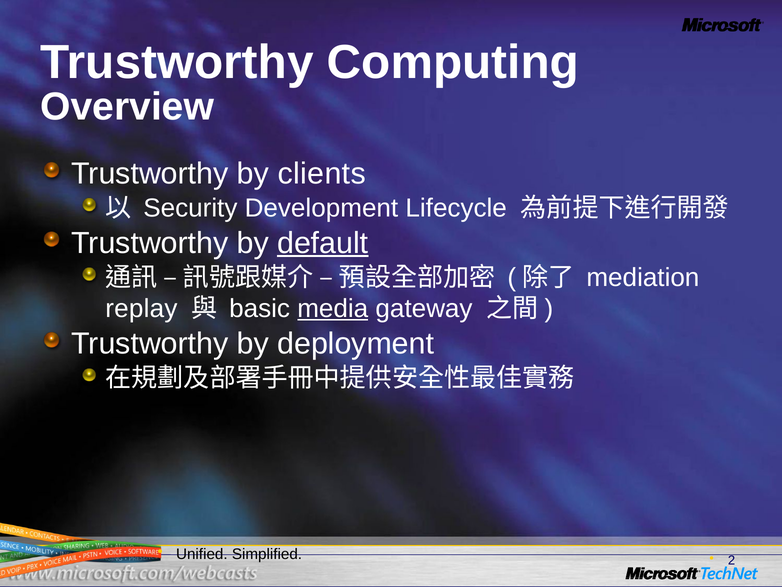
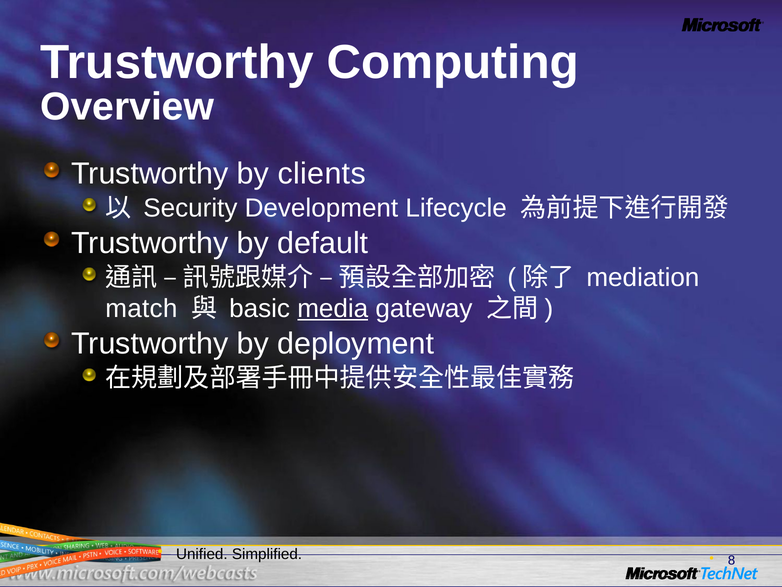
default underline: present -> none
replay: replay -> match
2: 2 -> 8
